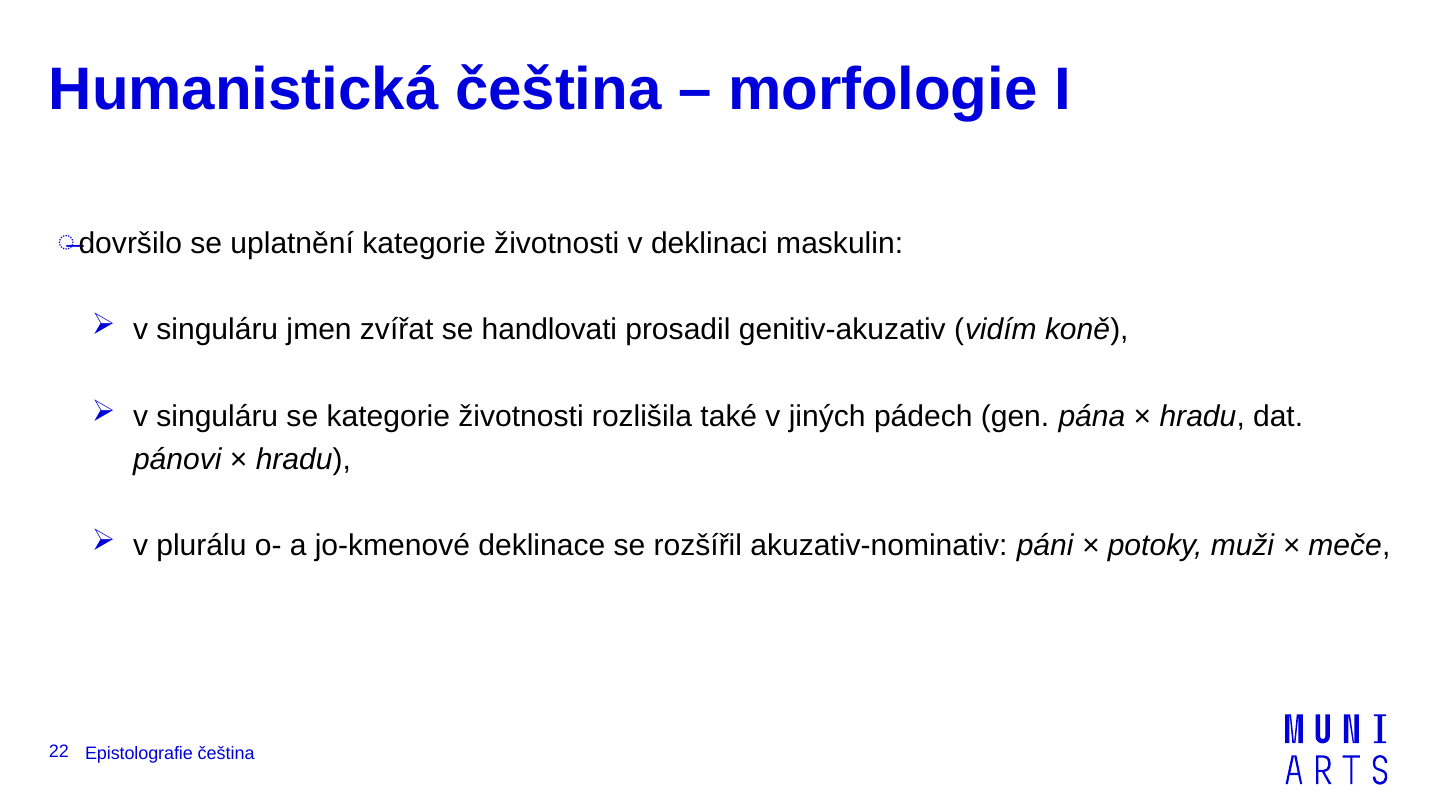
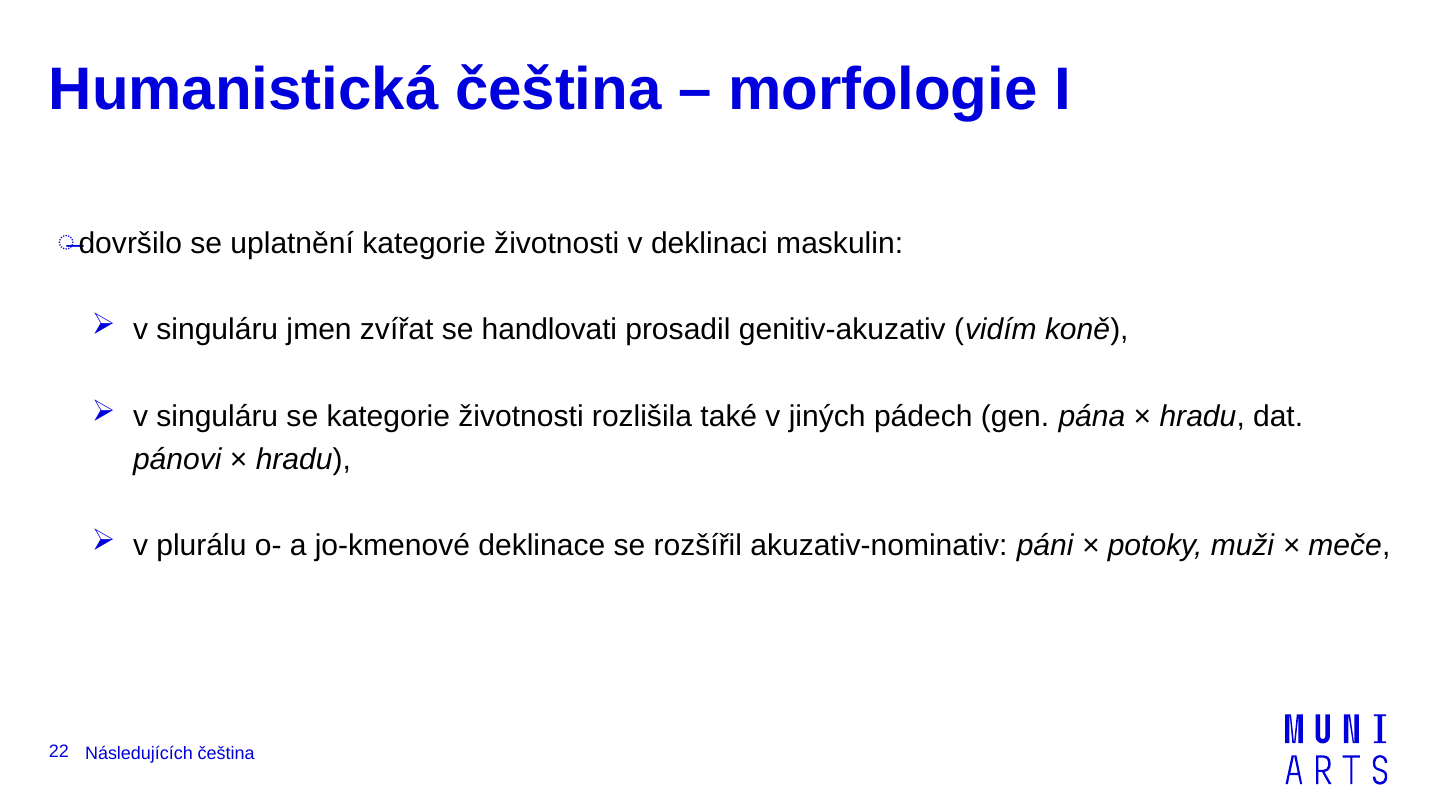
Epistolografie: Epistolografie -> Následujících
